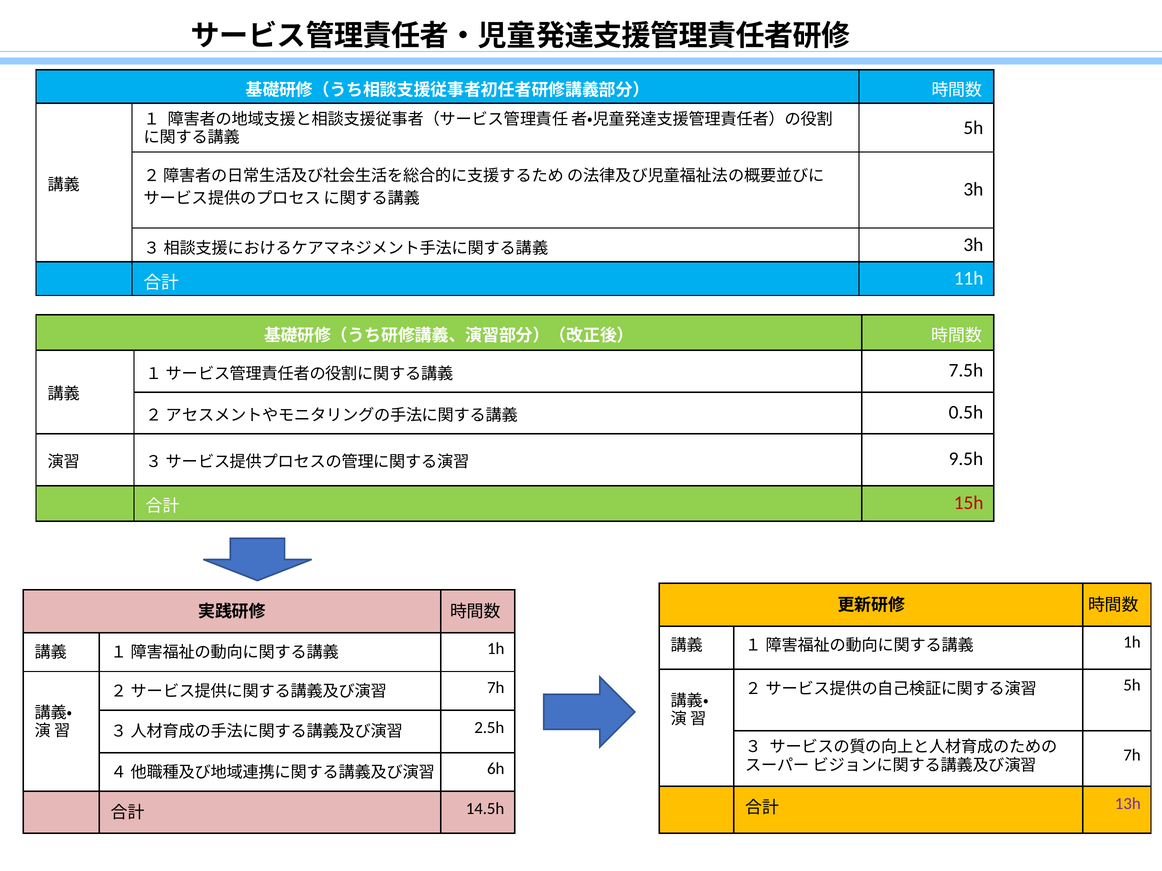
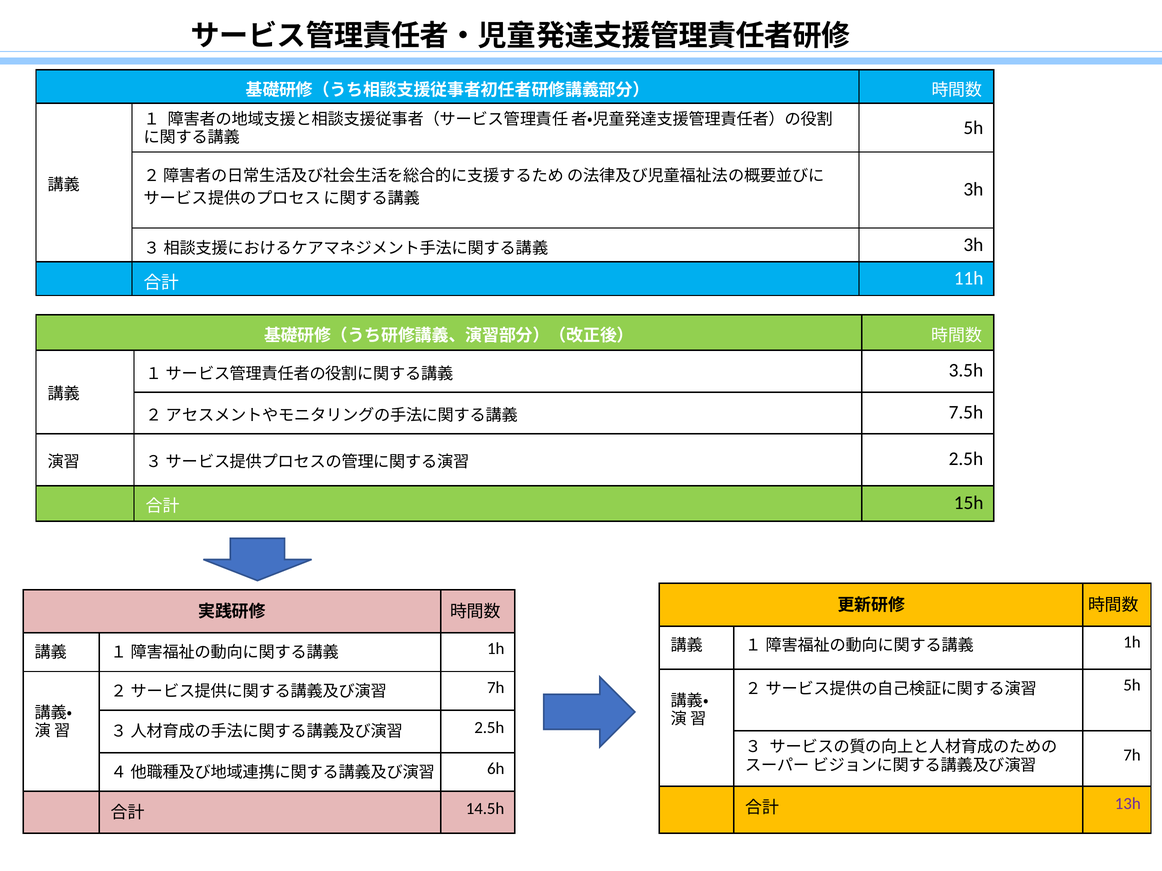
7.5h: 7.5h -> 3.5h
0.5h: 0.5h -> 7.5h
9.5h at (966, 459): 9.5h -> 2.5h
15h colour: red -> black
